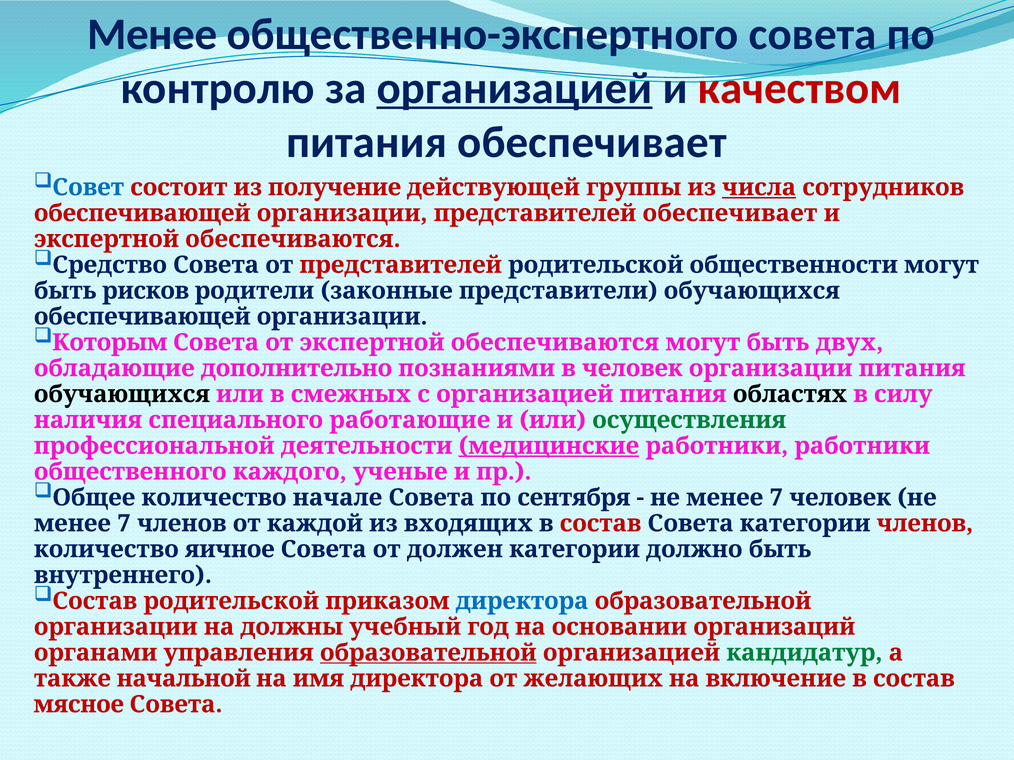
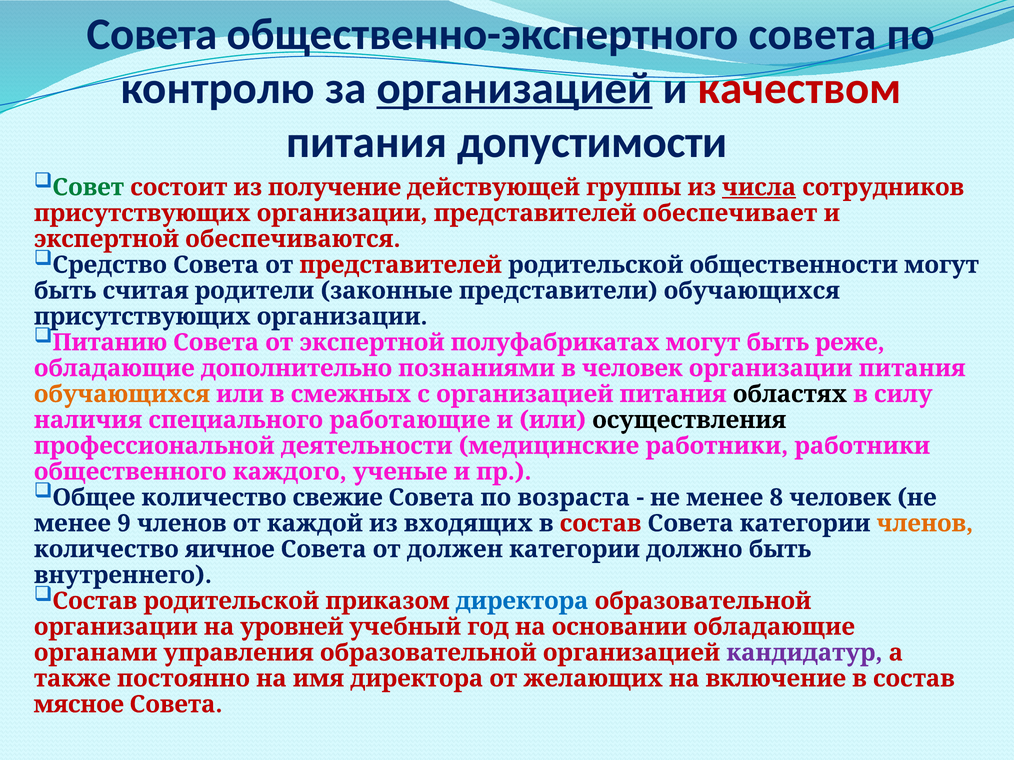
Менее at (152, 34): Менее -> Совета
питания обеспечивает: обеспечивает -> допустимости
Совет colour: blue -> green
обеспечивающей at (142, 213): обеспечивающей -> присутствующих
рисков: рисков -> считая
обеспечивающей at (142, 317): обеспечивающей -> присутствующих
Которым: Которым -> Питанию
от экспертной обеспечиваются: обеспечиваются -> полуфабрикатах
двух: двух -> реже
обучающихся at (122, 394) colour: black -> orange
осуществления colour: green -> black
медицинские underline: present -> none
начале: начале -> свежие
сентября: сентября -> возраста
7 at (776, 498): 7 -> 8
7 at (124, 524): 7 -> 9
членов at (925, 524) colour: red -> orange
должны: должны -> уровней
основании организаций: организаций -> обладающие
образовательной at (428, 653) underline: present -> none
кандидатур colour: green -> purple
начальной: начальной -> постоянно
